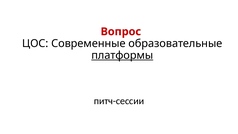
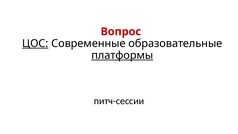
ЦОС underline: none -> present
